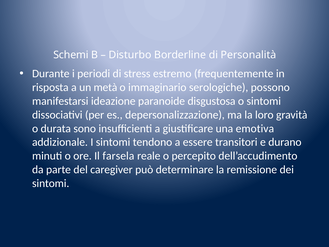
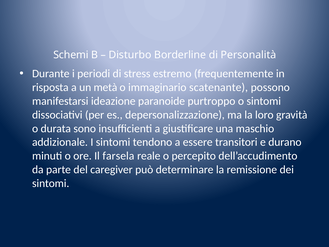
serologiche: serologiche -> scatenante
disgustosa: disgustosa -> purtroppo
emotiva: emotiva -> maschio
